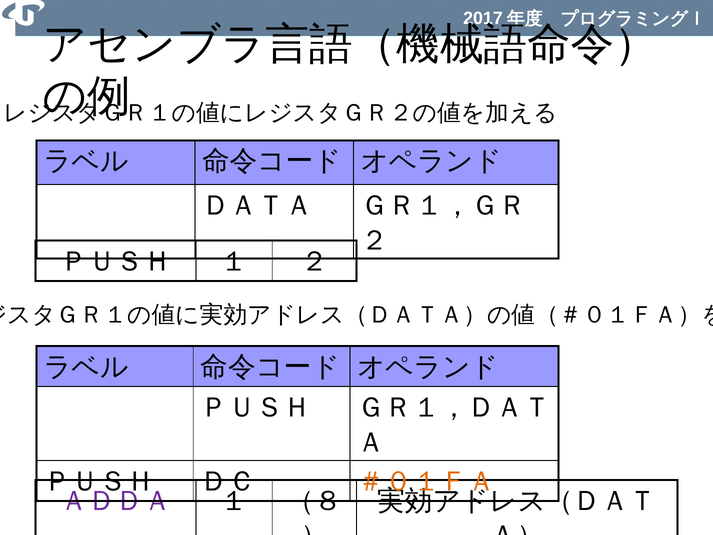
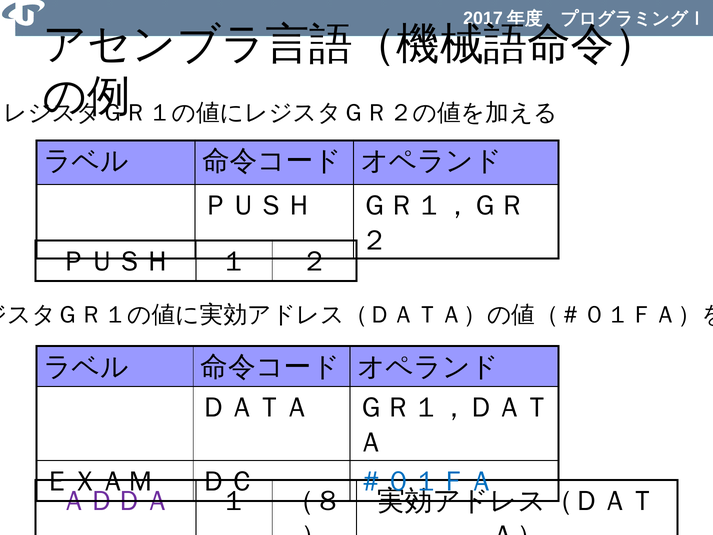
ＤＡＴＡ at (257, 206): ＤＡＴＡ -> ＰＵＳＨ
ＰＵＳＨ at (256, 407): ＰＵＳＨ -> ＤＡＴＡ
ＰＵＳＨ at (99, 481): ＰＵＳＨ -> ＥＸＡＭ
＃０１ＦＡ colour: orange -> blue
